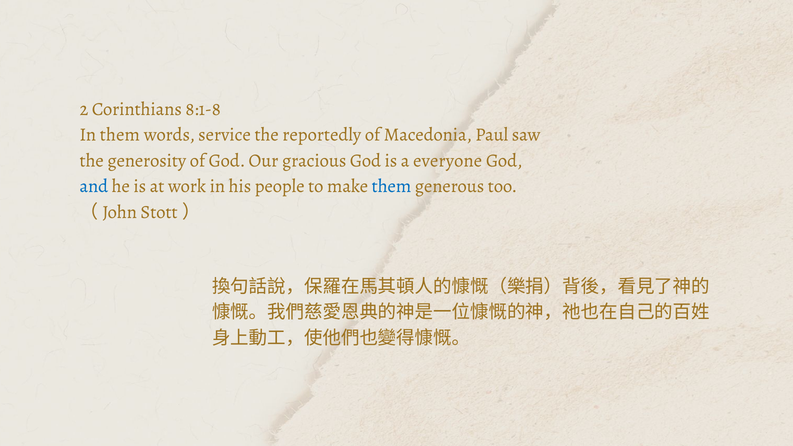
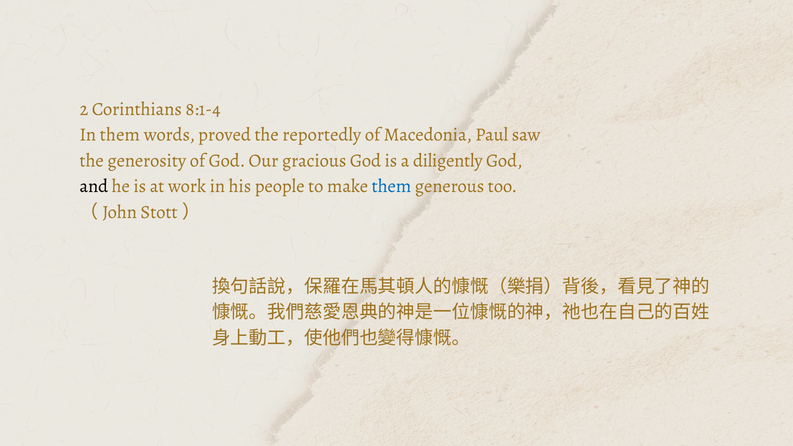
8:1-8: 8:1-8 -> 8:1-4
service: service -> proved
everyone: everyone -> diligently
and colour: blue -> black
